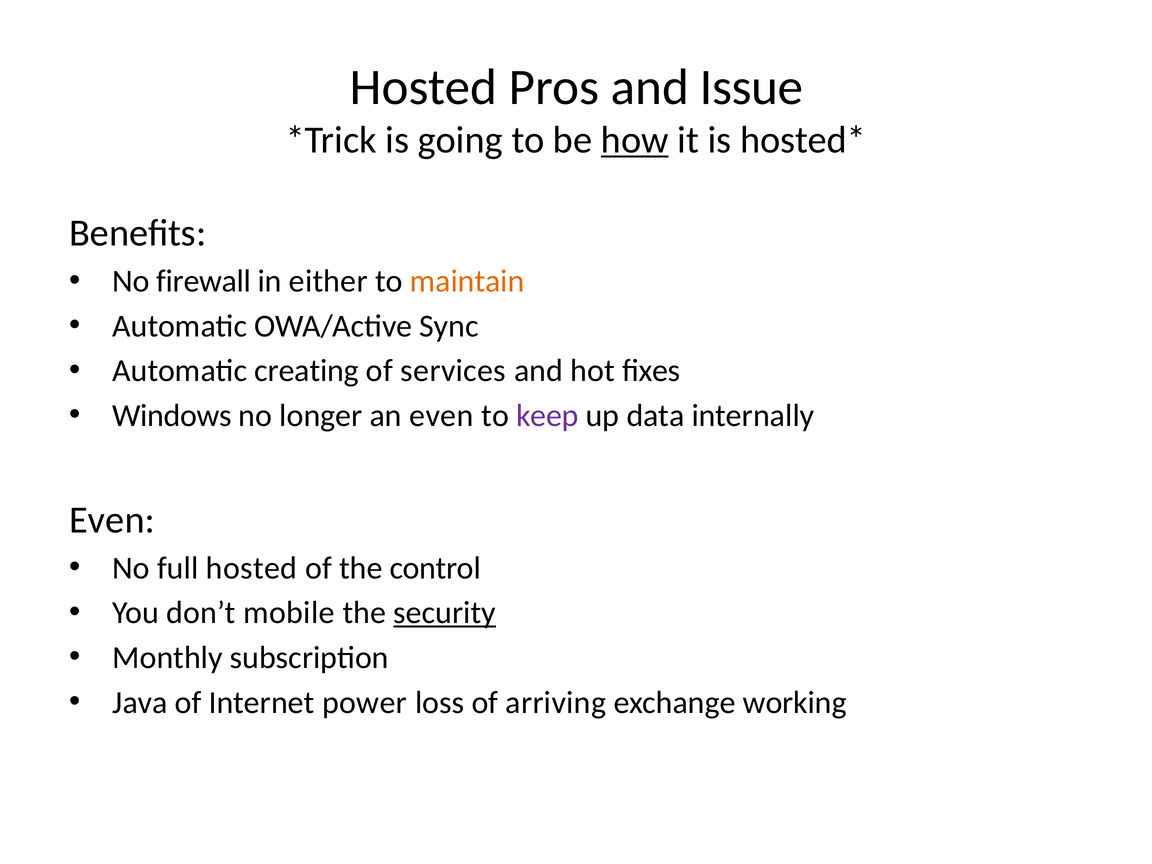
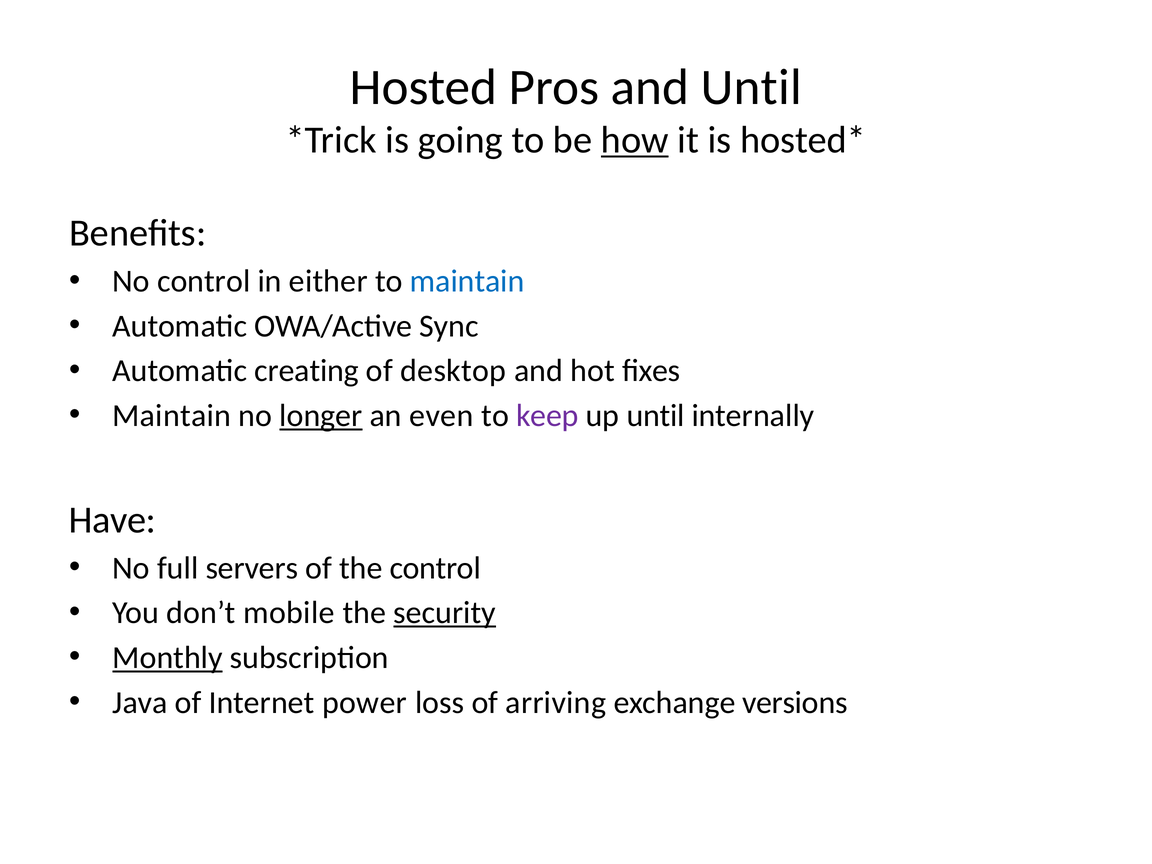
and Issue: Issue -> Until
No firewall: firewall -> control
maintain at (467, 281) colour: orange -> blue
services: services -> desktop
Windows at (172, 416): Windows -> Maintain
longer underline: none -> present
up data: data -> until
Even at (112, 520): Even -> Have
full hosted: hosted -> servers
Monthly underline: none -> present
working: working -> versions
